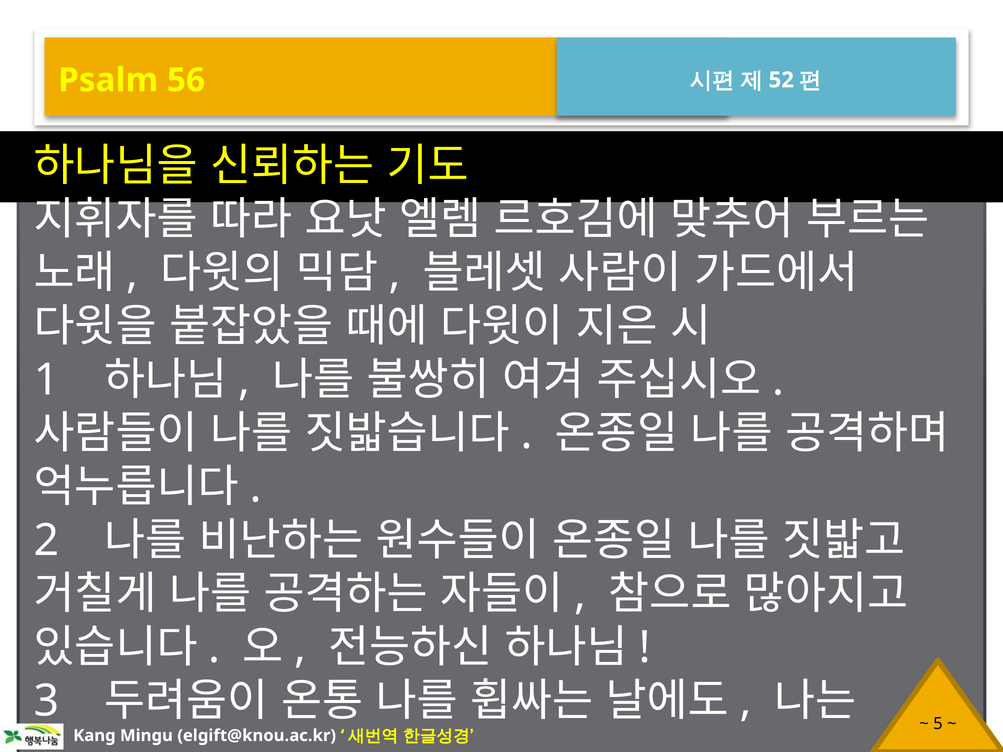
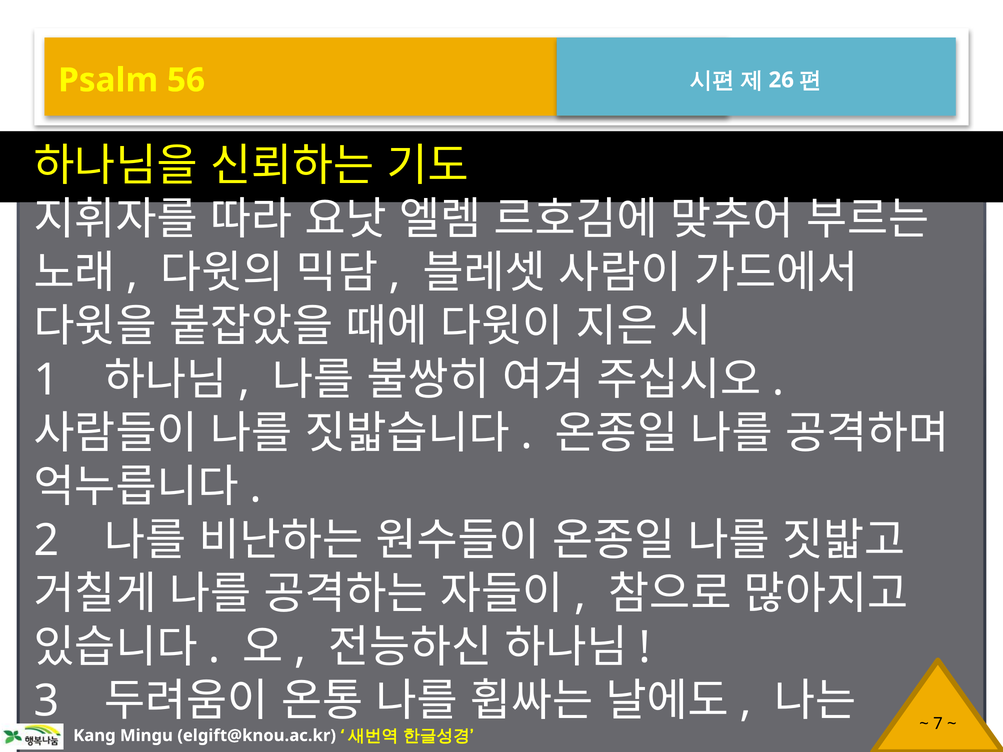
52: 52 -> 26
5: 5 -> 7
